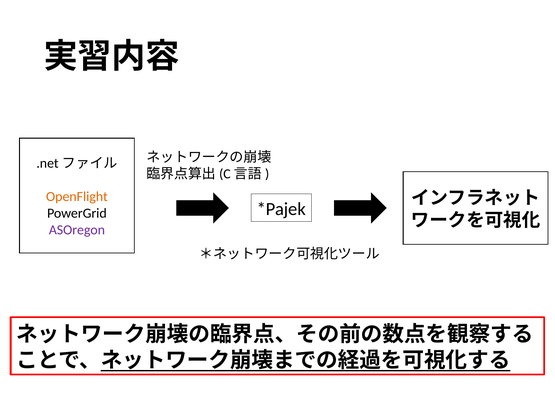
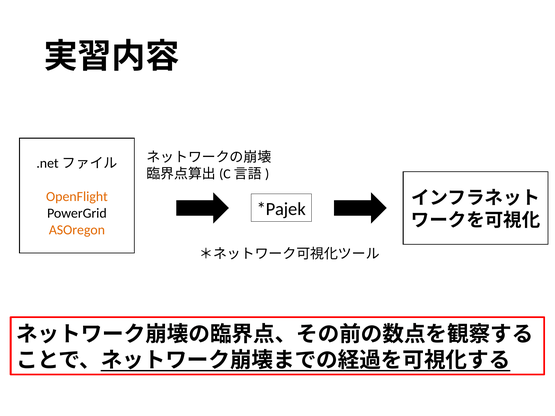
ASOregon colour: purple -> orange
